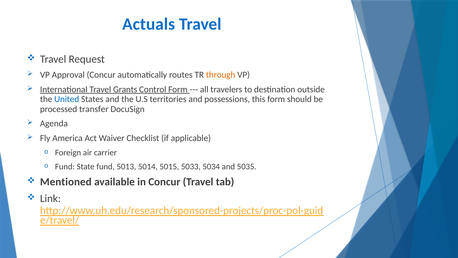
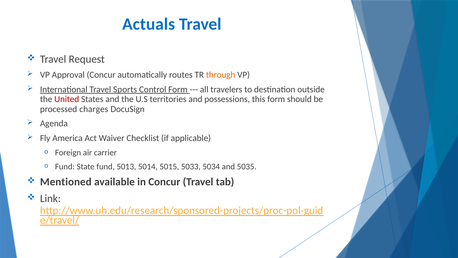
Grants: Grants -> Sports
United colour: blue -> red
transfer: transfer -> charges
